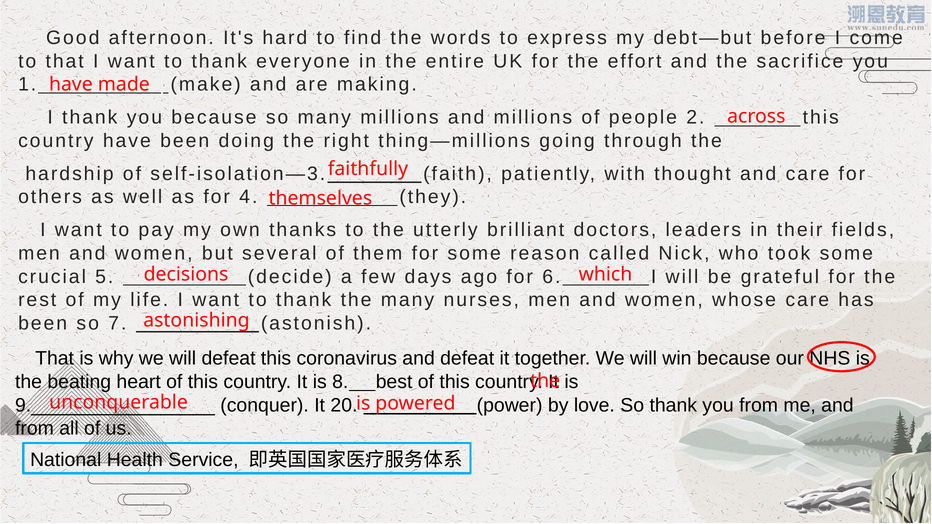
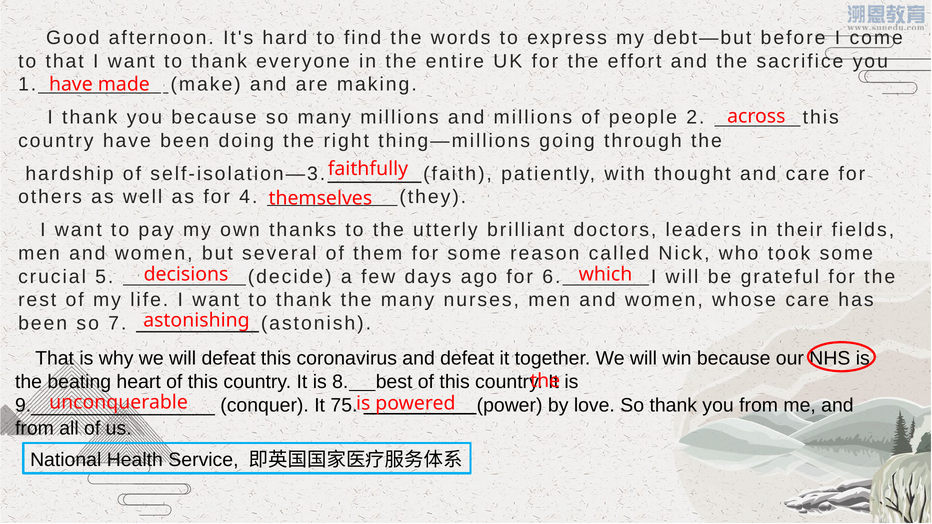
20: 20 -> 75
